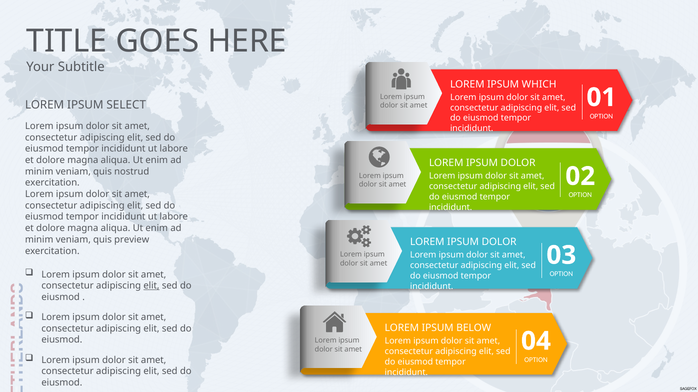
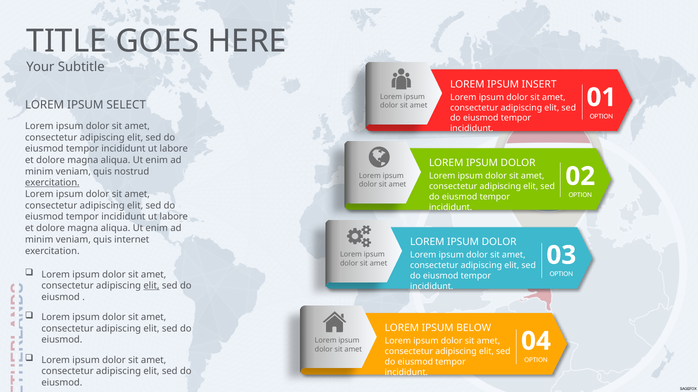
WHICH: WHICH -> INSERT
exercitation at (52, 183) underline: none -> present
preview: preview -> internet
